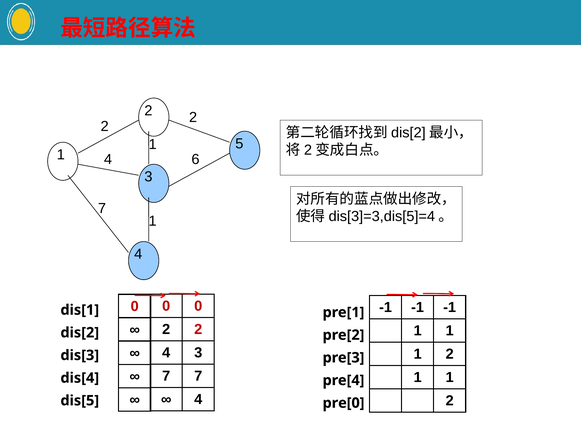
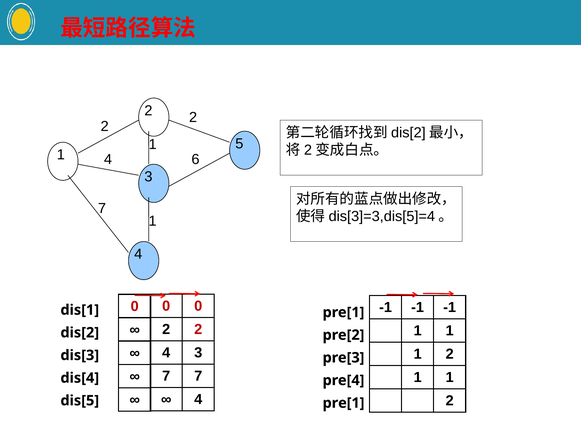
pre[0 at (344, 403): pre[0 -> pre[1
